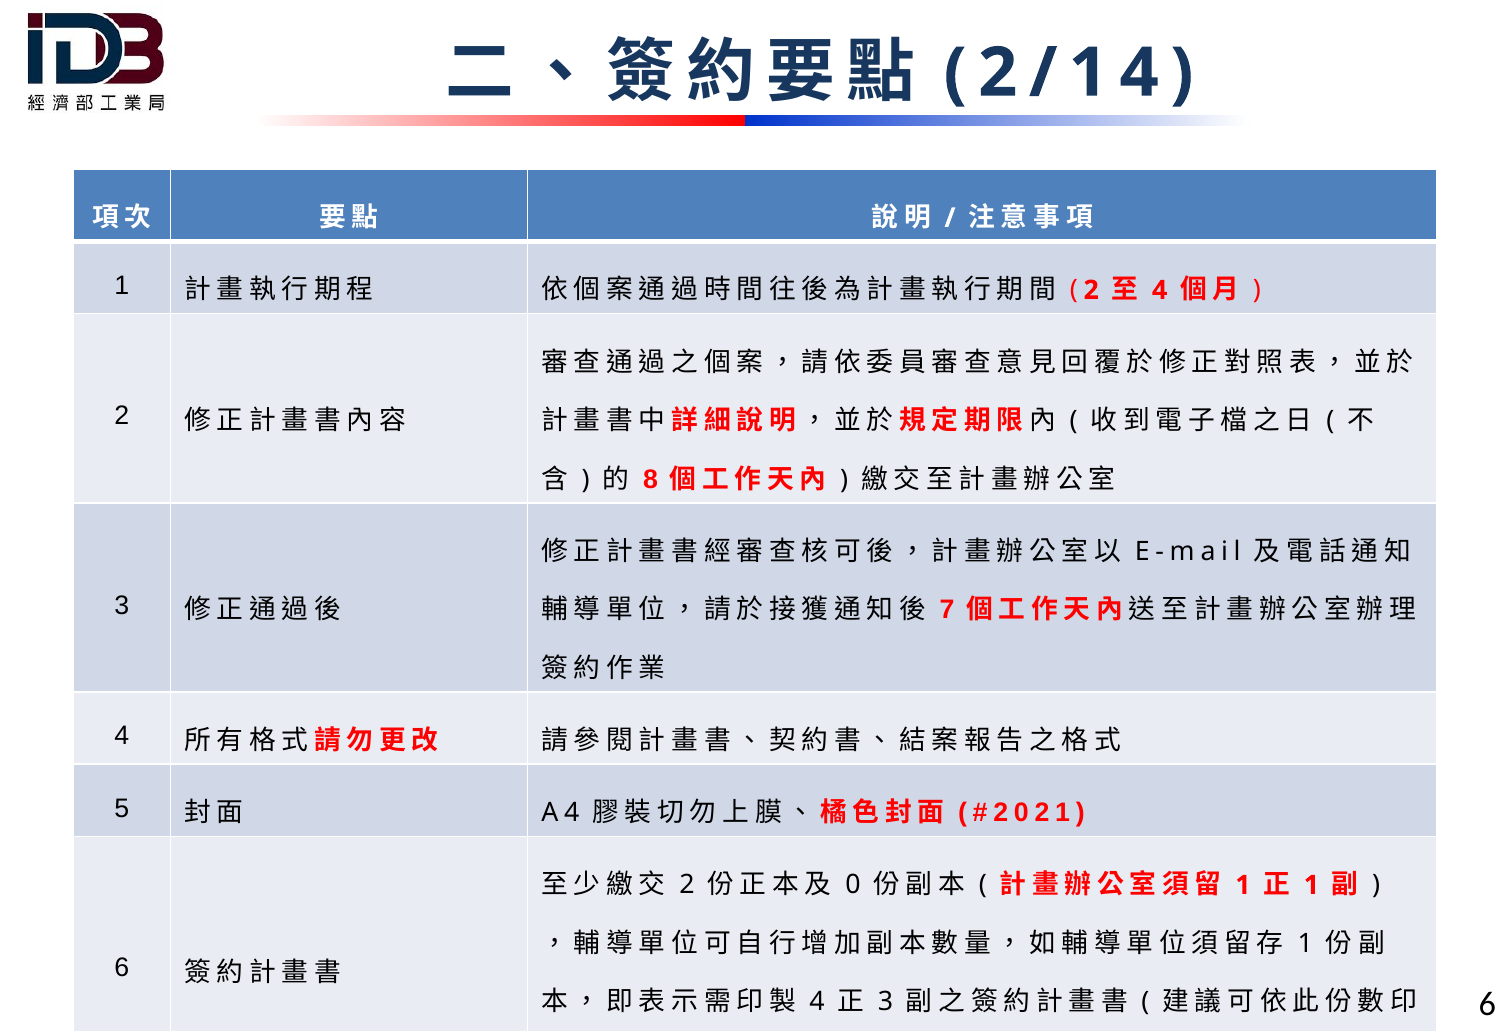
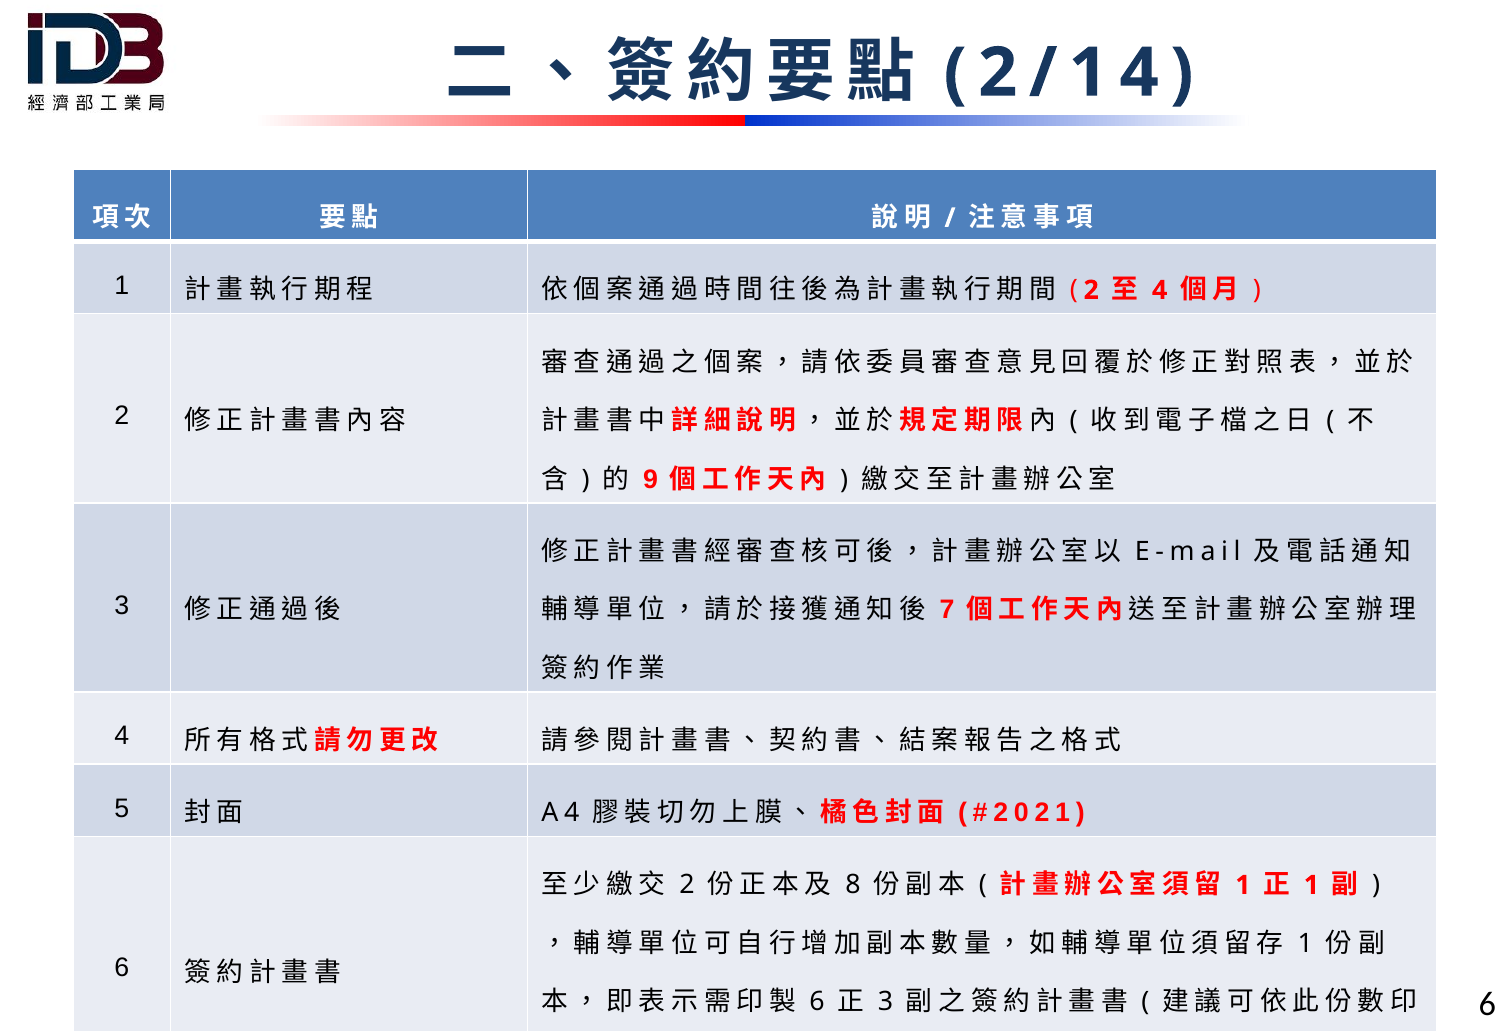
8: 8 -> 9
0: 0 -> 8
4 at (817, 1002): 4 -> 6
